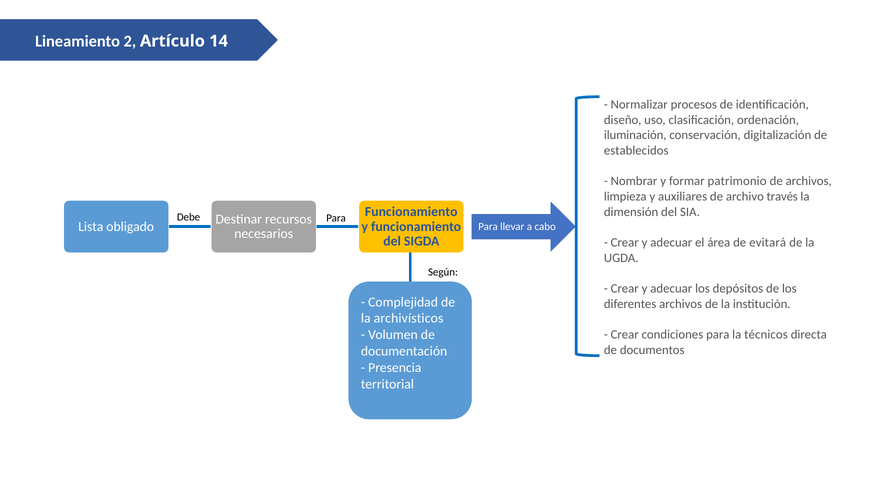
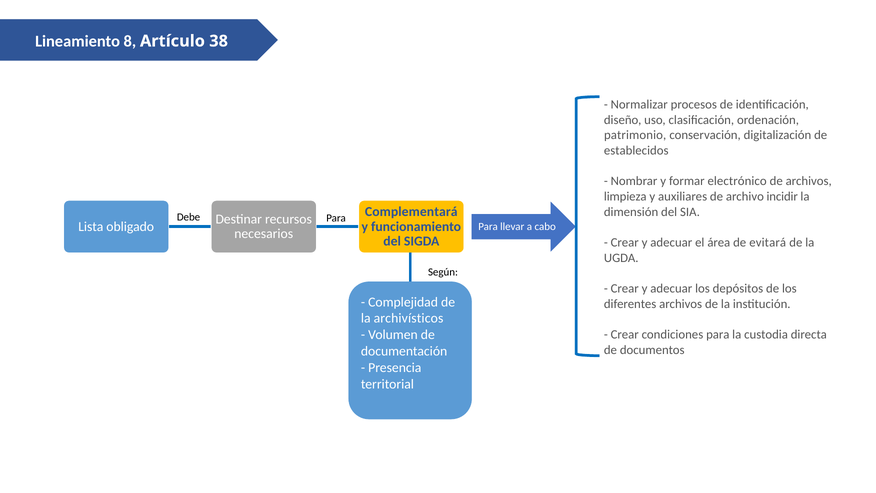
2: 2 -> 8
14: 14 -> 38
iluminación: iluminación -> patrimonio
patrimonio: patrimonio -> electrónico
través: través -> incidir
Funcionamiento at (411, 212): Funcionamiento -> Complementará
técnicos: técnicos -> custodia
